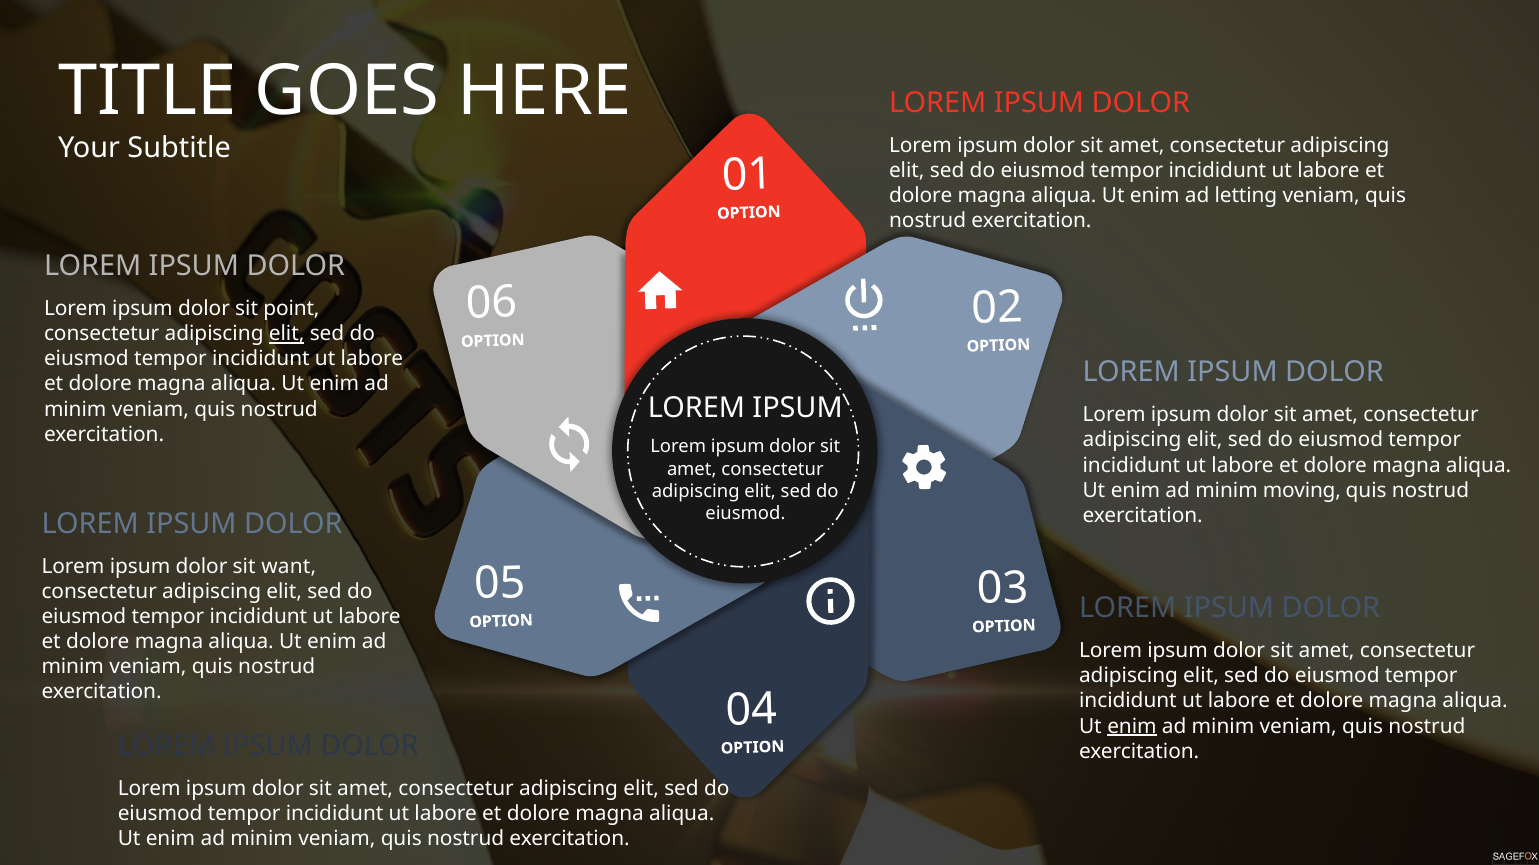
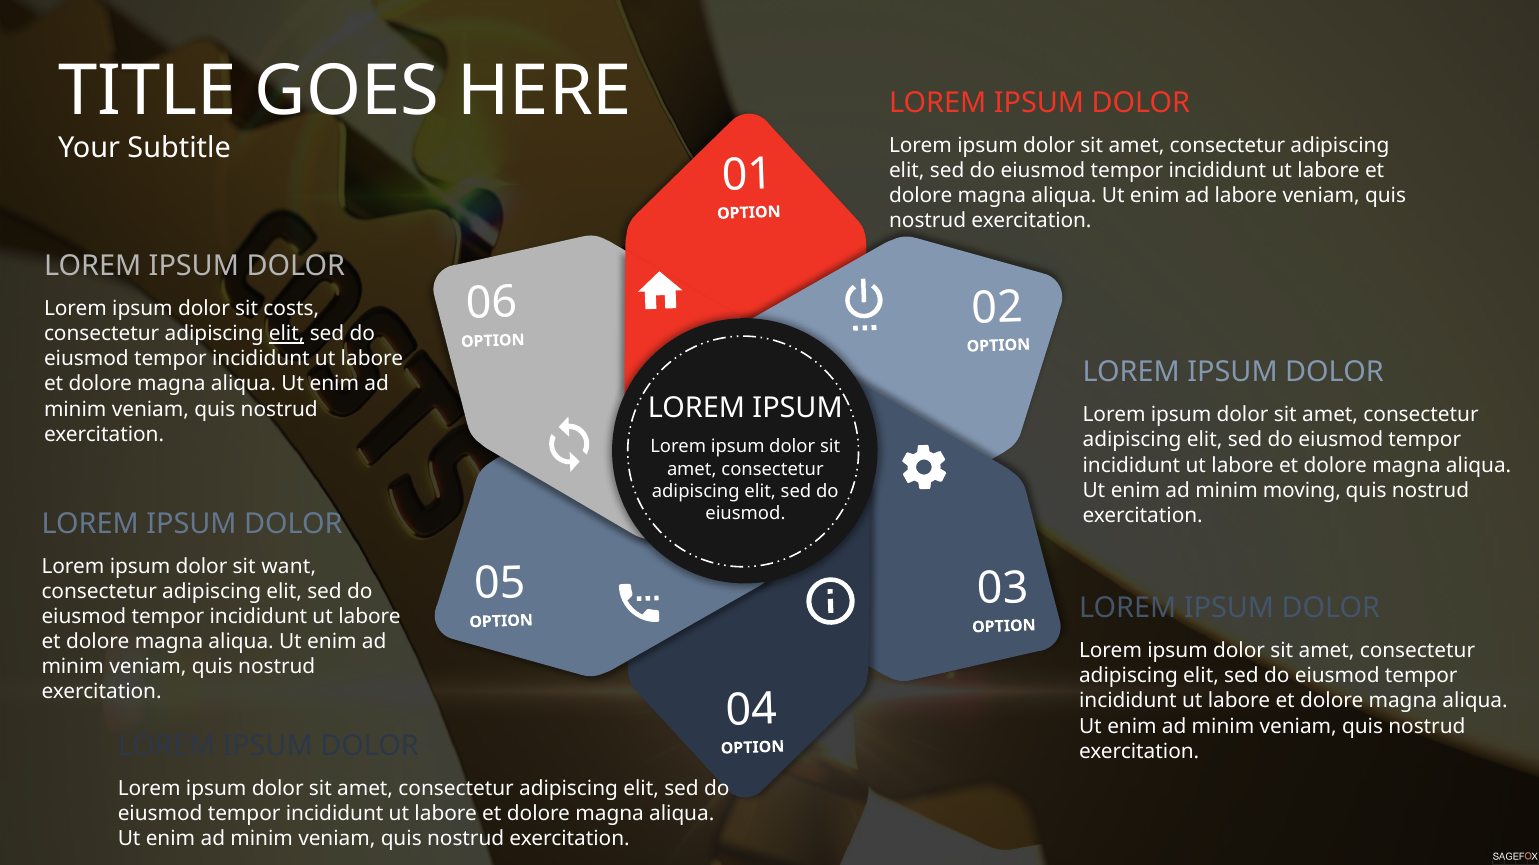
ad letting: letting -> labore
point: point -> costs
enim at (1132, 727) underline: present -> none
